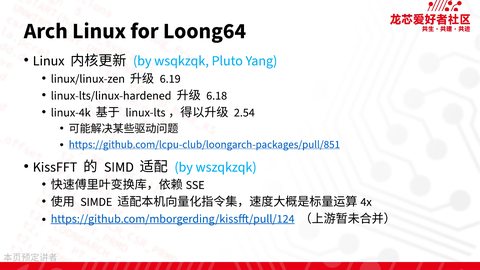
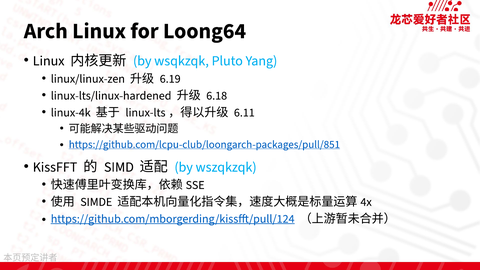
2.54: 2.54 -> 6.11
